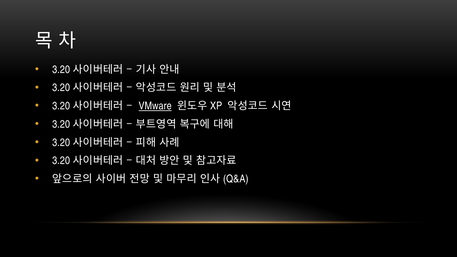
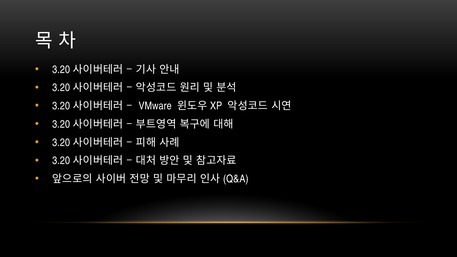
VMware underline: present -> none
